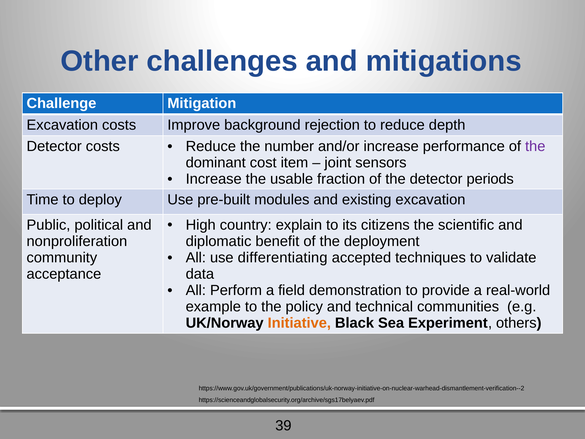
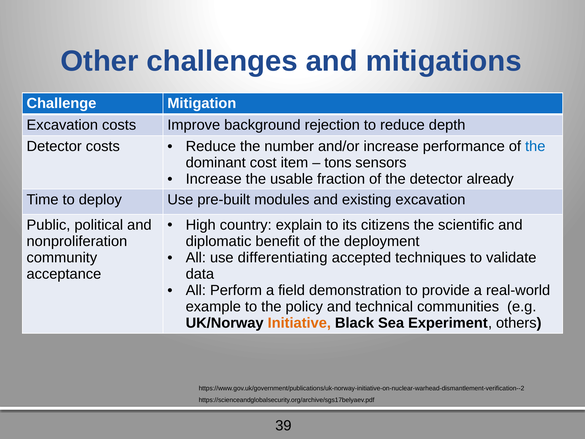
the at (535, 146) colour: purple -> blue
joint: joint -> tons
periods: periods -> already
